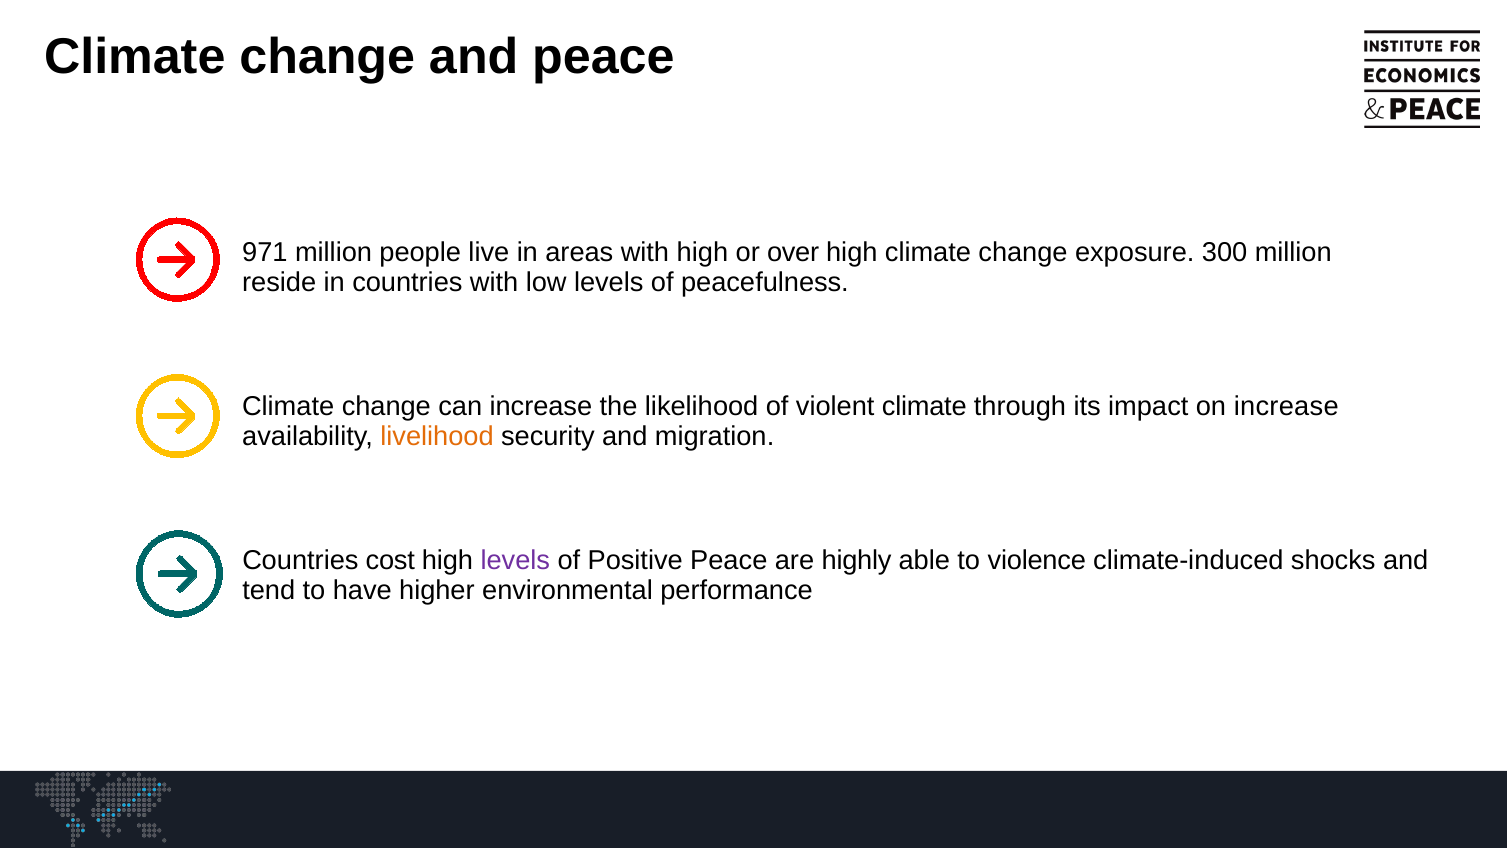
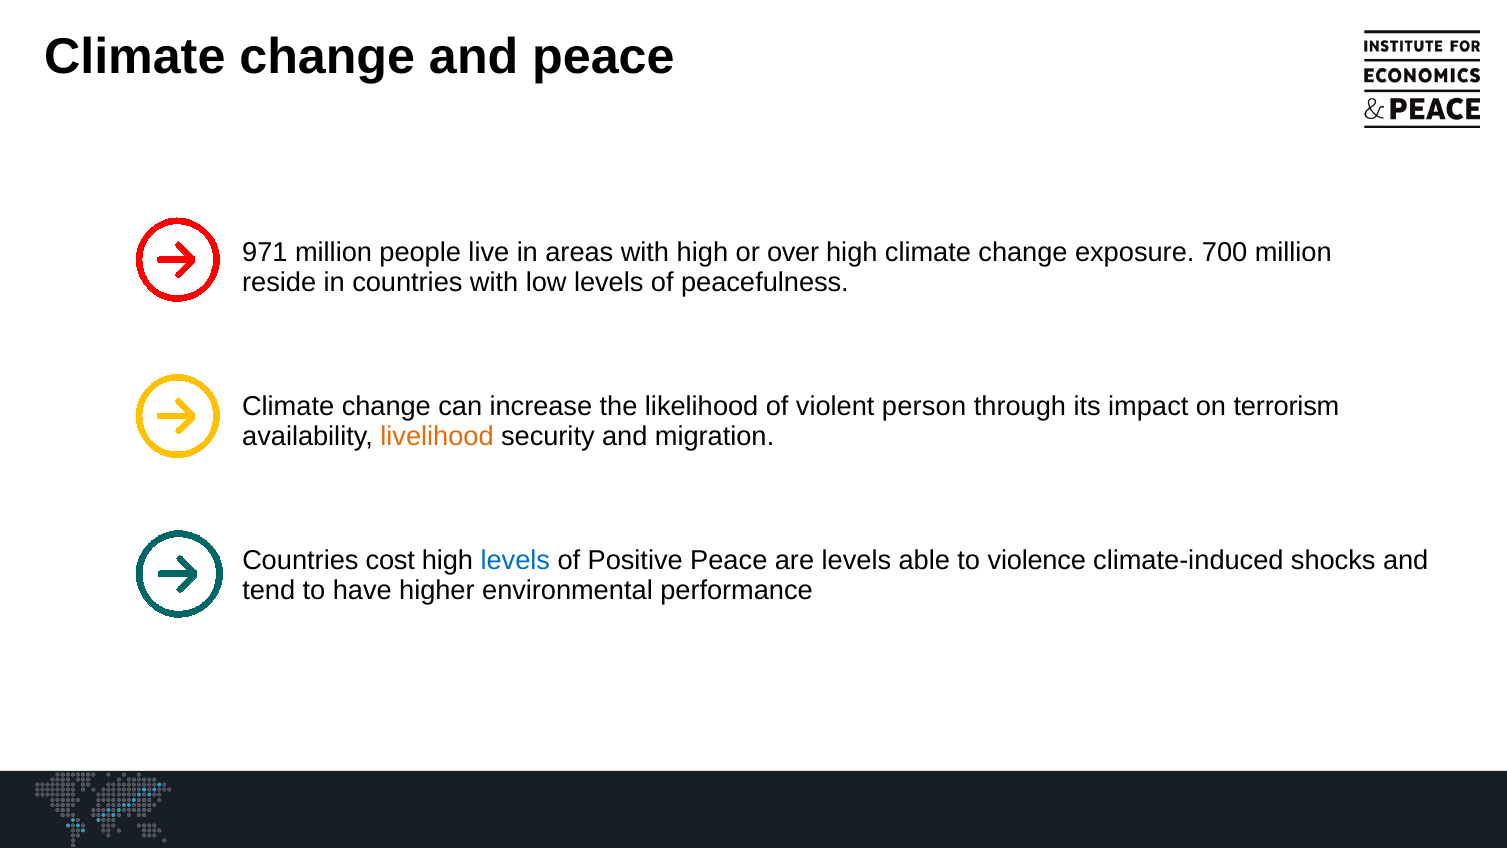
300: 300 -> 700
violent climate: climate -> person
on increase: increase -> terrorism
levels at (515, 561) colour: purple -> blue
are highly: highly -> levels
